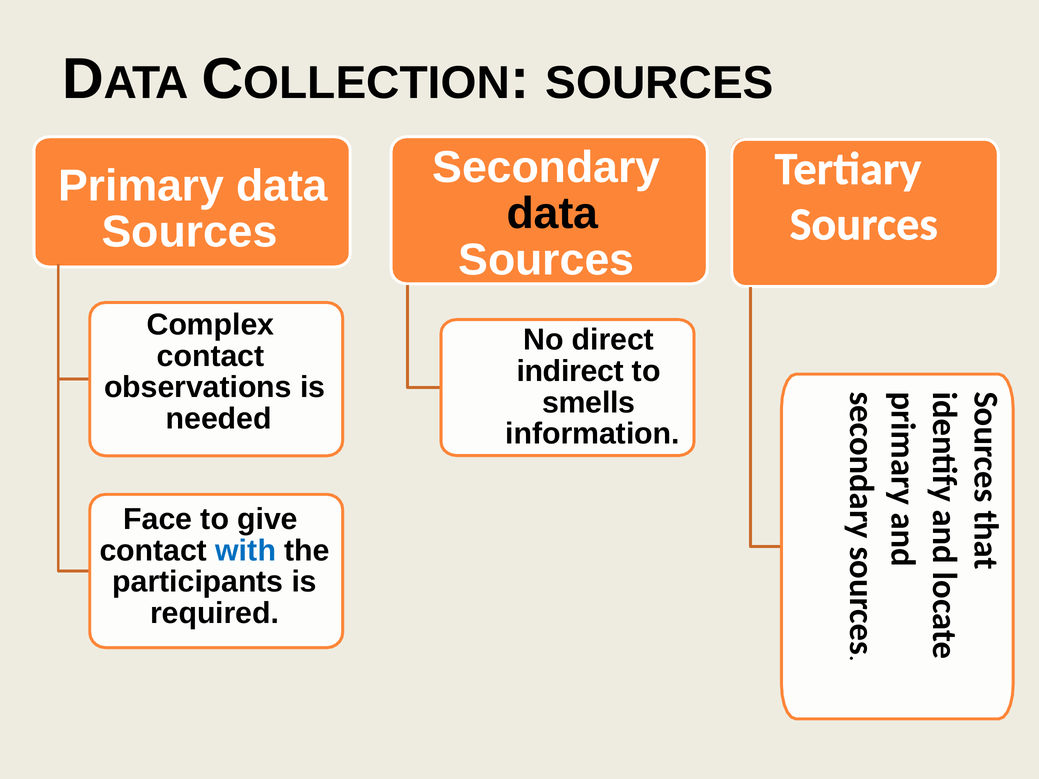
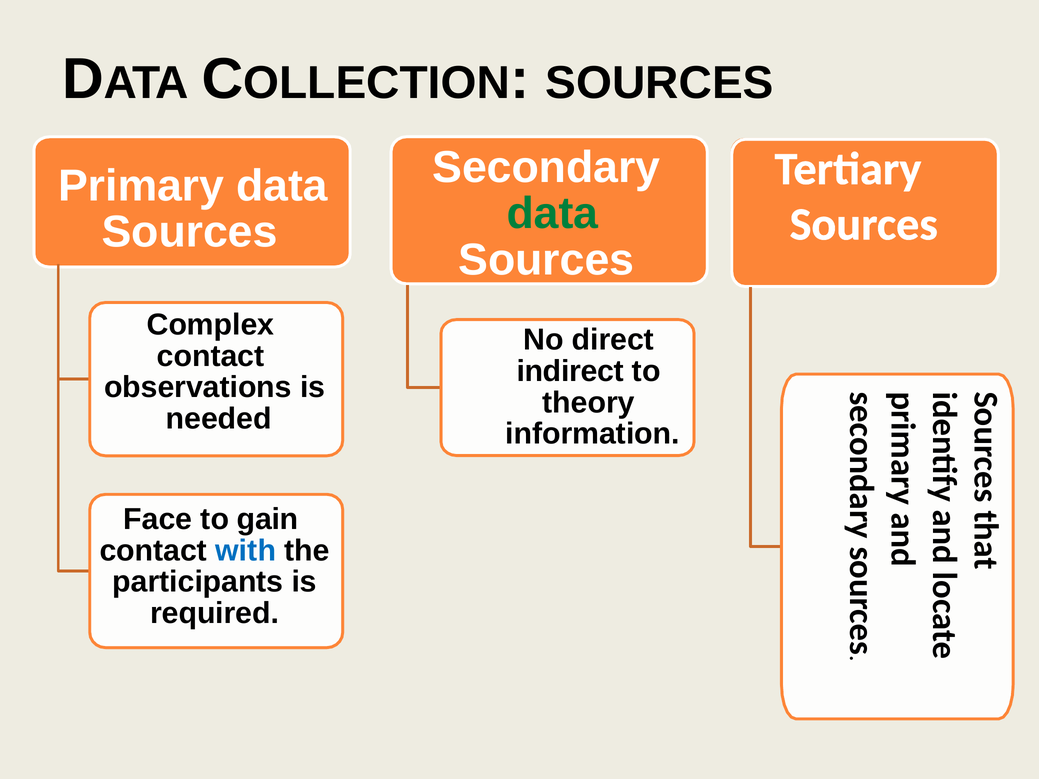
data at (552, 214) colour: black -> green
smells: smells -> theory
give: give -> gain
